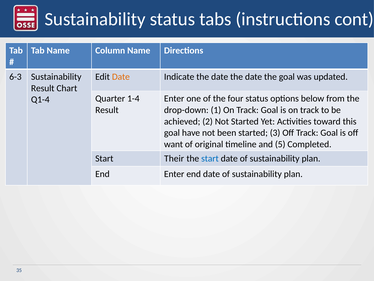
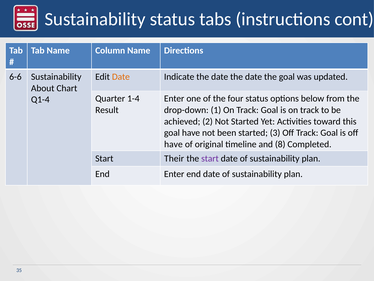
6-3: 6-3 -> 6-6
Result at (43, 88): Result -> About
want at (173, 144): want -> have
5: 5 -> 8
start at (210, 158) colour: blue -> purple
